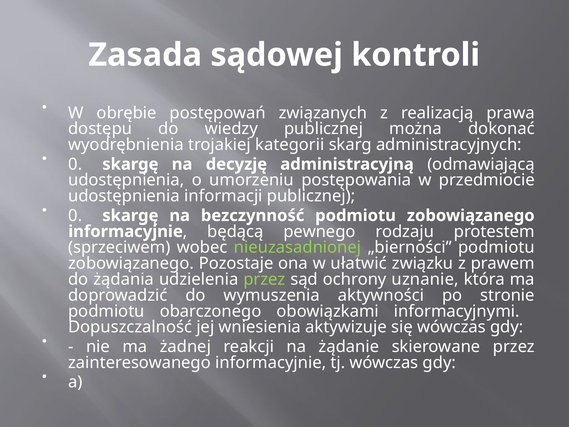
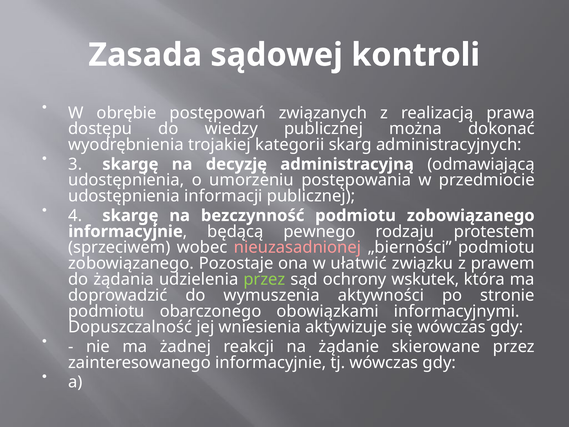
0 at (75, 164): 0 -> 3
0 at (75, 215): 0 -> 4
nieuzasadnionej colour: light green -> pink
uznanie: uznanie -> wskutek
